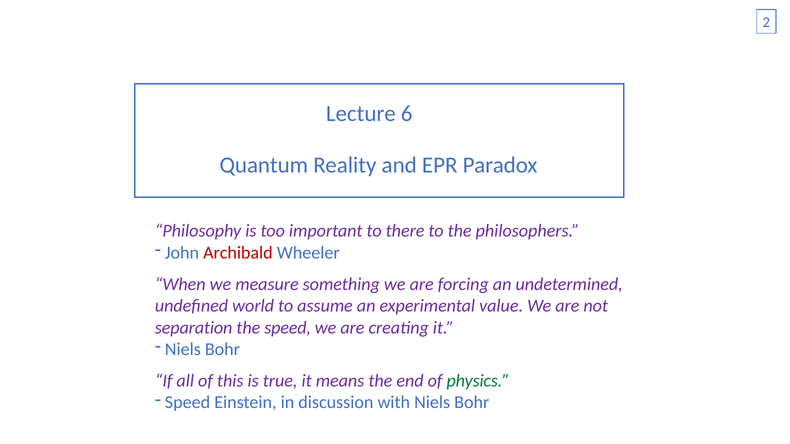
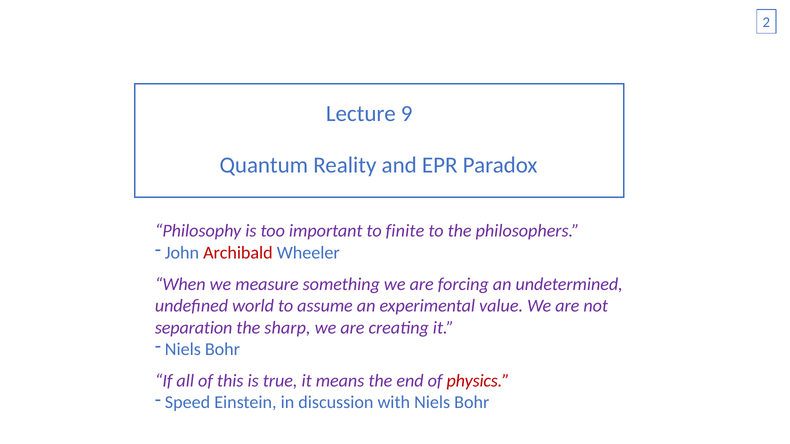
6: 6 -> 9
there: there -> finite
the speed: speed -> sharp
physics colour: green -> red
